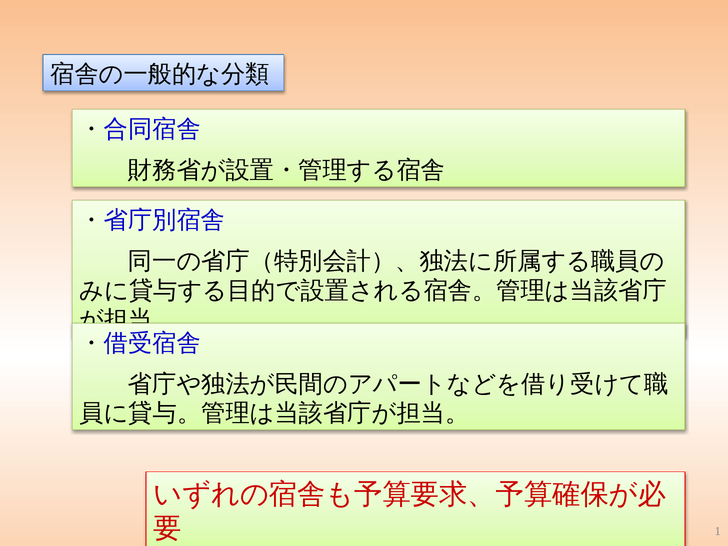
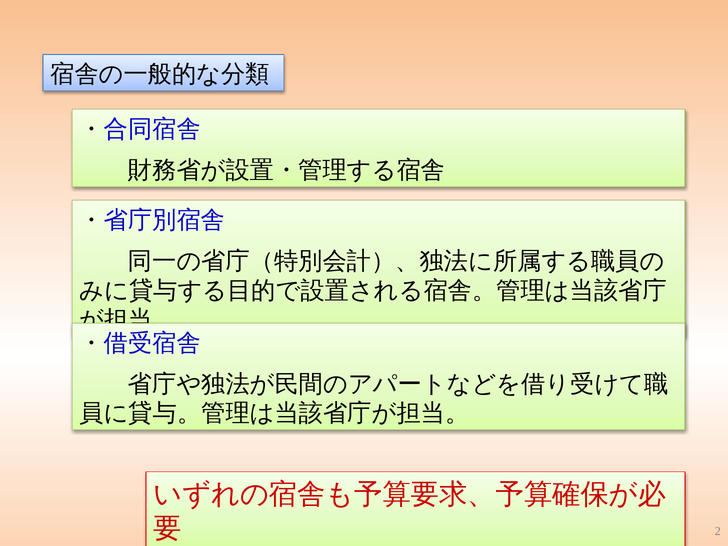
1: 1 -> 2
